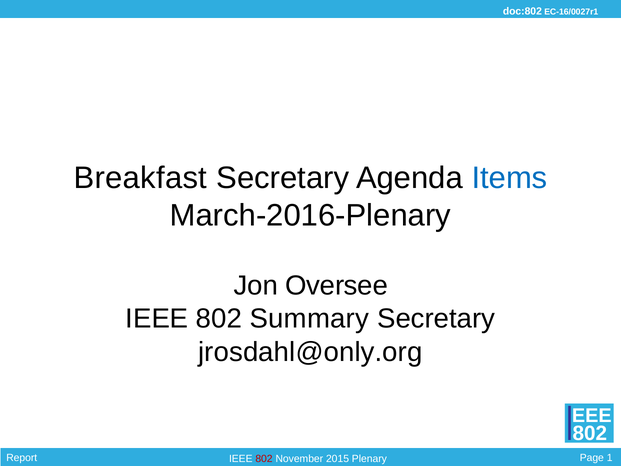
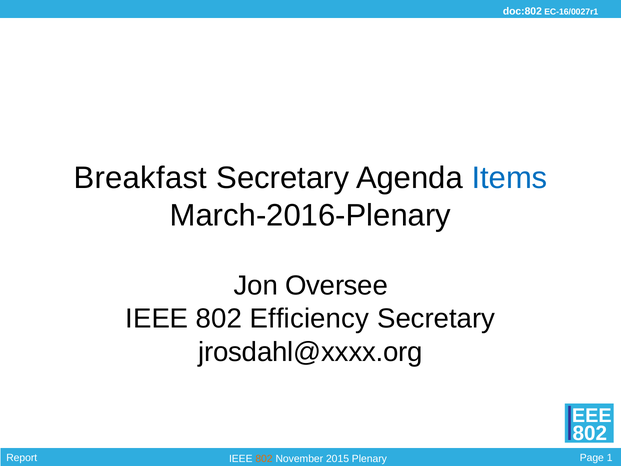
Summary: Summary -> Efficiency
jrosdahl@only.org: jrosdahl@only.org -> jrosdahl@xxxx.org
802 at (264, 459) colour: red -> orange
